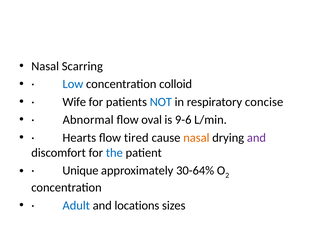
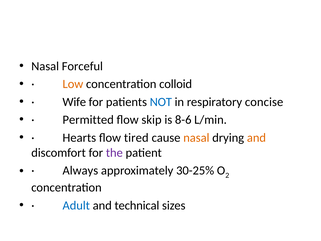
Scarring: Scarring -> Forceful
Low colour: blue -> orange
Abnormal: Abnormal -> Permitted
oval: oval -> skip
9-6: 9-6 -> 8-6
and at (256, 138) colour: purple -> orange
the colour: blue -> purple
Unique: Unique -> Always
30-64%: 30-64% -> 30-25%
locations: locations -> technical
